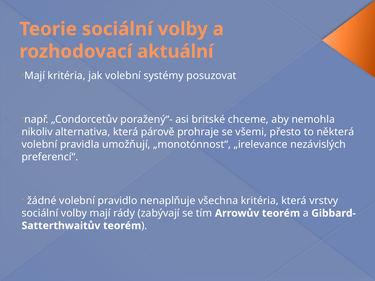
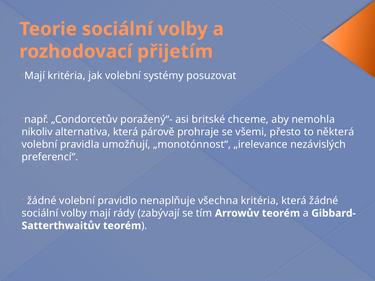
aktuální: aktuální -> přijetím
která vrstvy: vrstvy -> žádné
